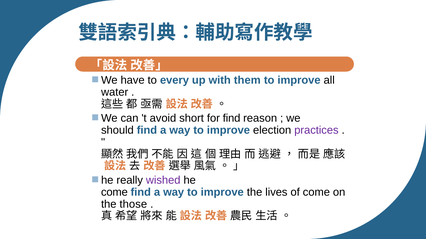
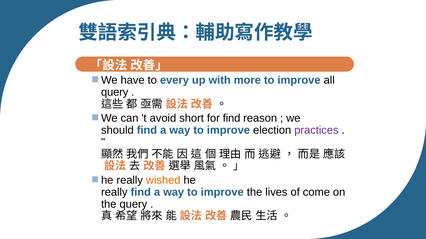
them: them -> more
water at (115, 92): water -> query
wished colour: purple -> orange
come at (114, 193): come -> really
the those: those -> query
